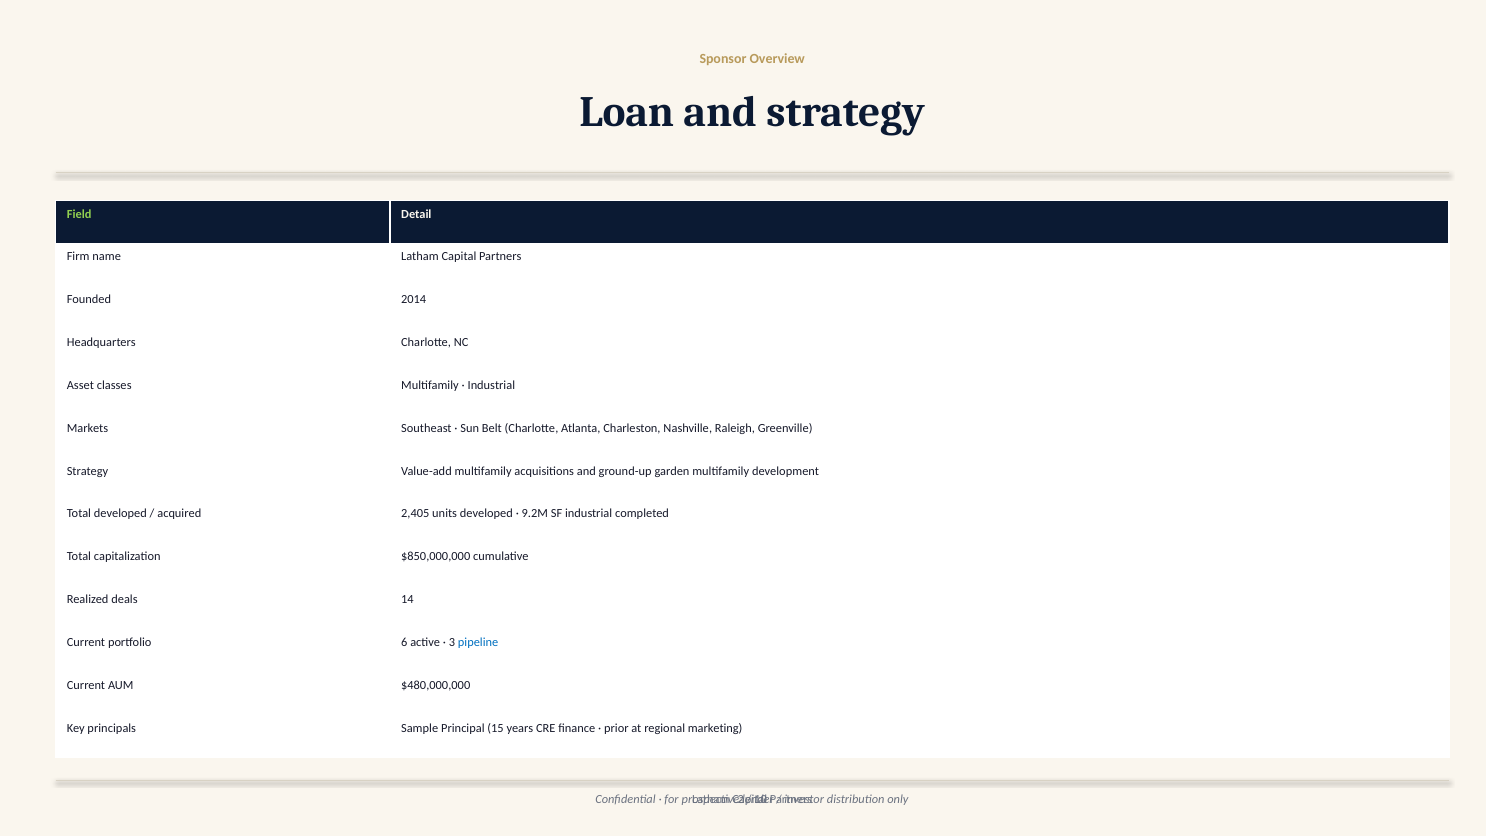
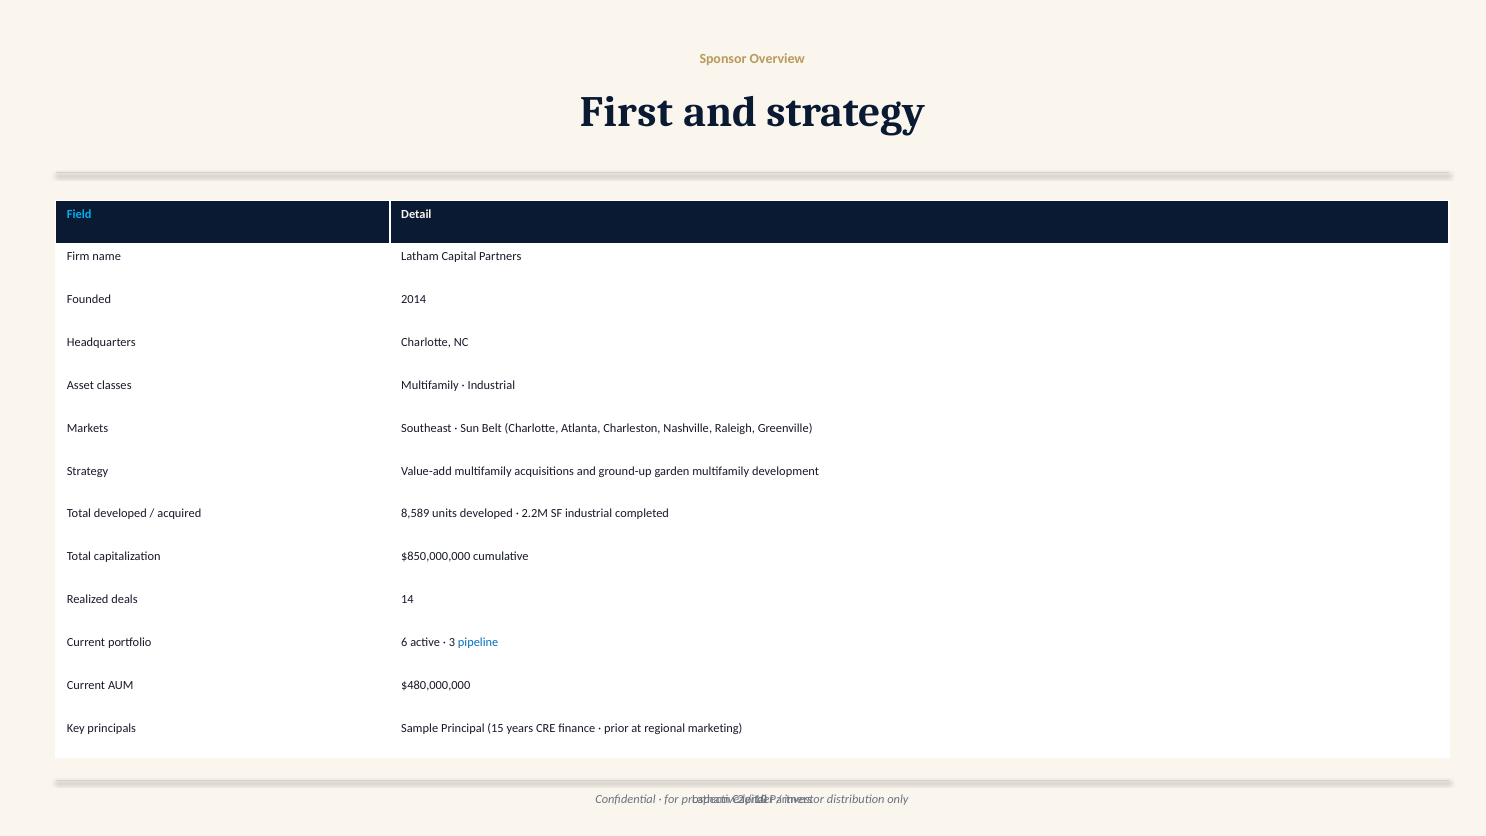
Loan: Loan -> First
Field colour: light green -> light blue
2,405: 2,405 -> 8,589
9.2M: 9.2M -> 2.2M
